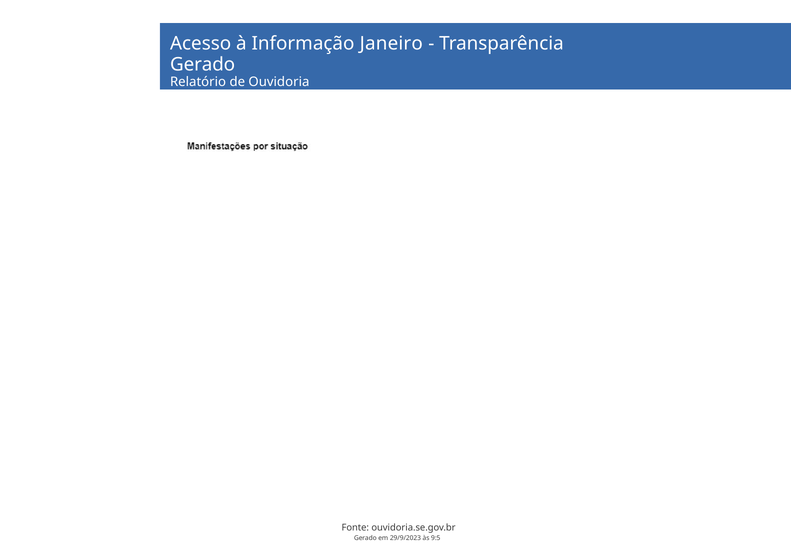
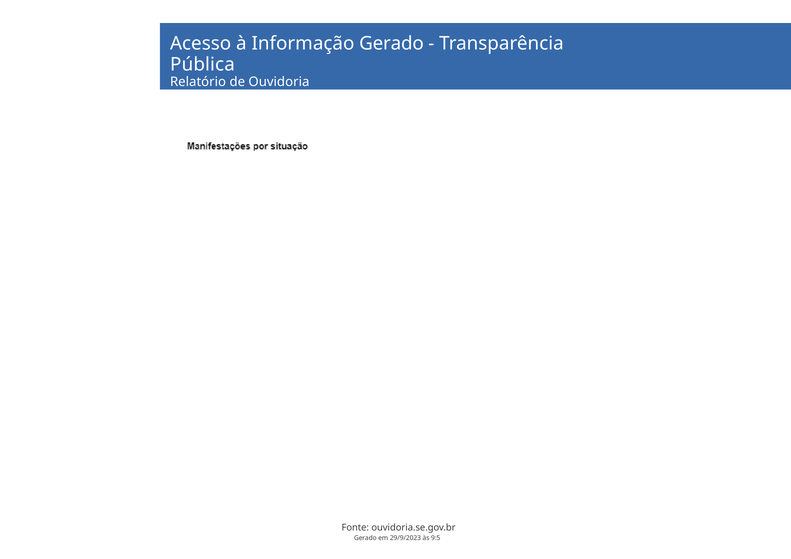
Informação Janeiro: Janeiro -> Gerado
Gerado at (203, 65): Gerado -> Pública
